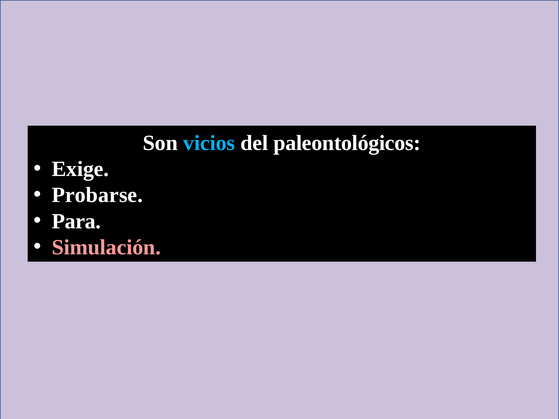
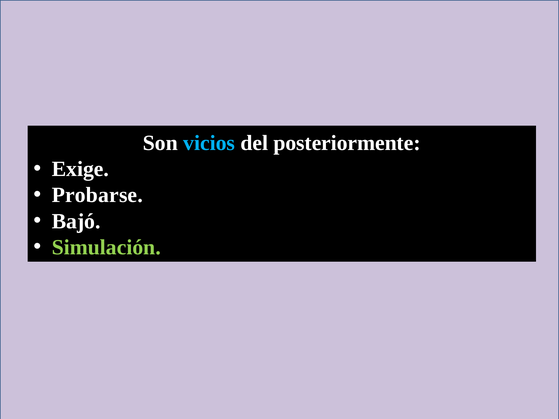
paleontológicos: paleontológicos -> posteriormente
Para: Para -> Bajó
Simulación colour: pink -> light green
